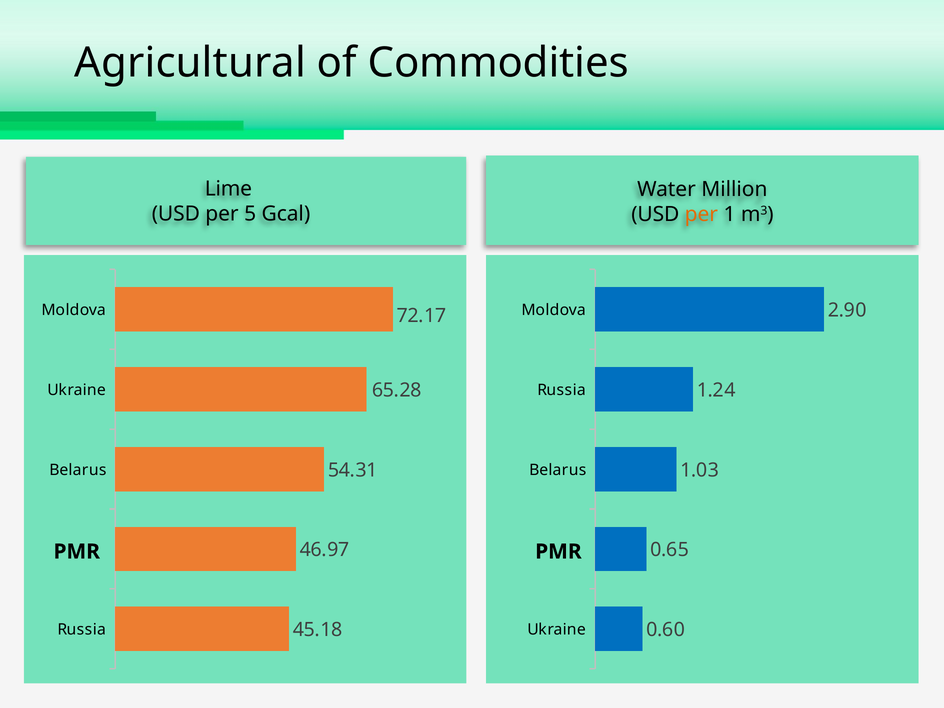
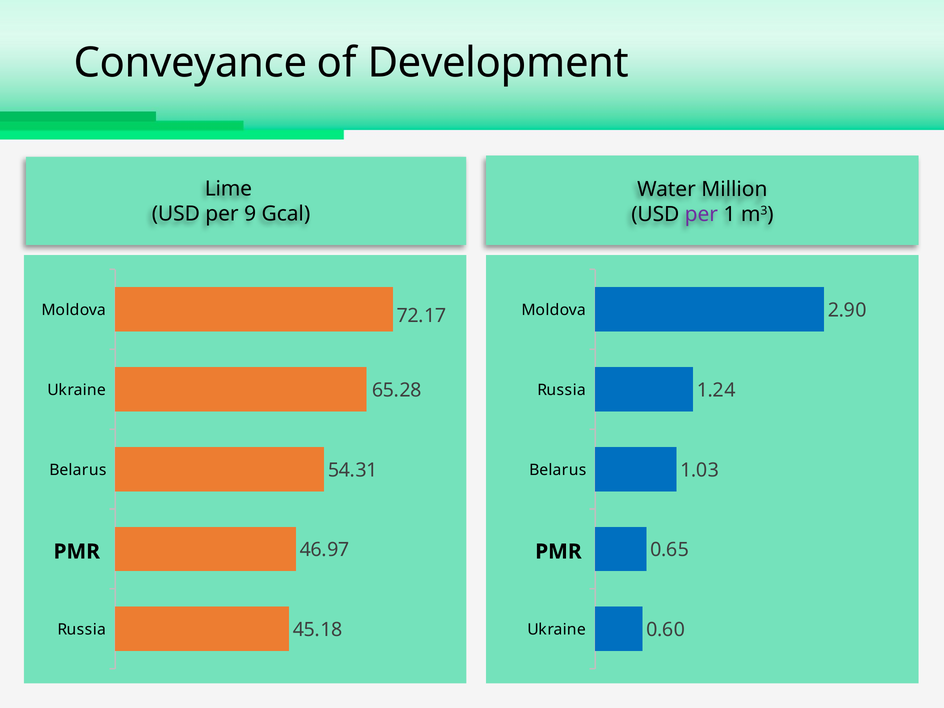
Agricultural: Agricultural -> Conveyance
Commodities: Commodities -> Development
5: 5 -> 9
per at (701, 214) colour: orange -> purple
